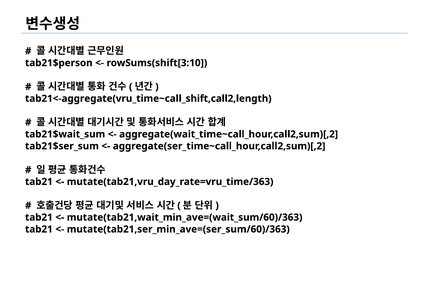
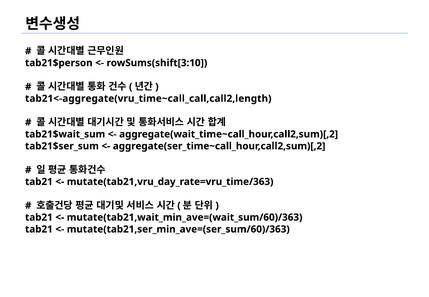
tab21<-aggregate(vru_time~call_shift,call2,length: tab21<-aggregate(vru_time~call_shift,call2,length -> tab21<-aggregate(vru_time~call_call,call2,length
